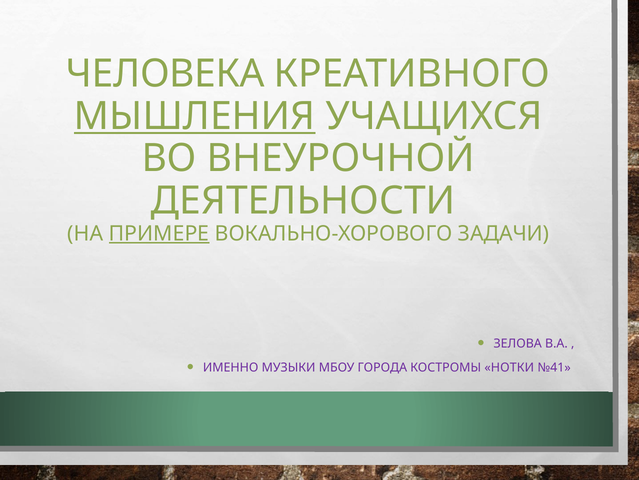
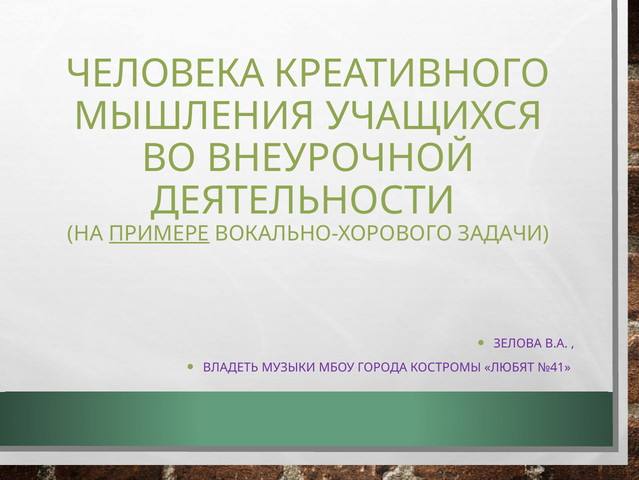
МЫШЛЕНИЯ underline: present -> none
ИМЕННО: ИМЕННО -> ВЛАДЕТЬ
НОТКИ: НОТКИ -> ЛЮБЯТ
